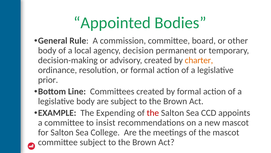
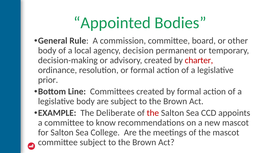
charter colour: orange -> red
Expending: Expending -> Deliberate
insist: insist -> know
